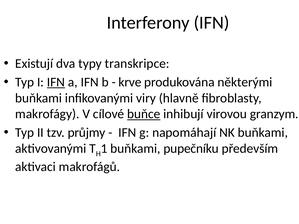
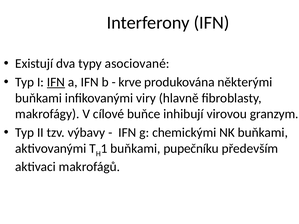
transkripce: transkripce -> asociované
buňce underline: present -> none
průjmy: průjmy -> výbavy
napomáhají: napomáhají -> chemickými
